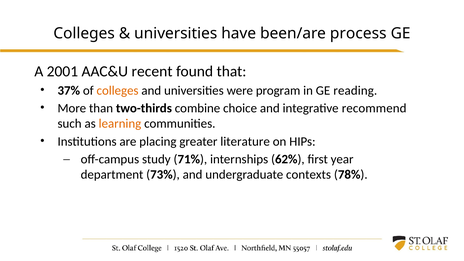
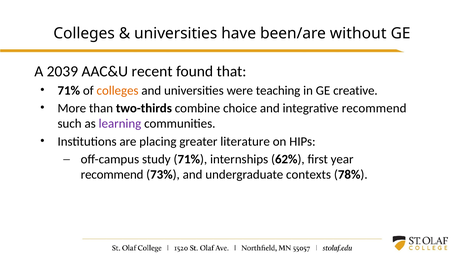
process: process -> without
2001: 2001 -> 2039
37% at (69, 90): 37% -> 71%
program: program -> teaching
reading: reading -> creative
learning colour: orange -> purple
department at (112, 175): department -> recommend
